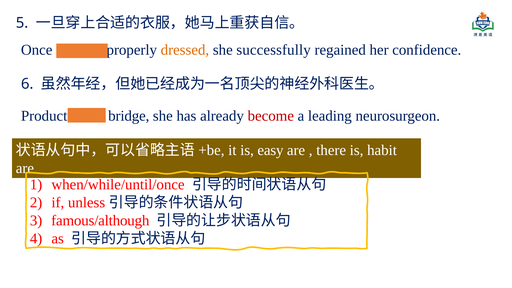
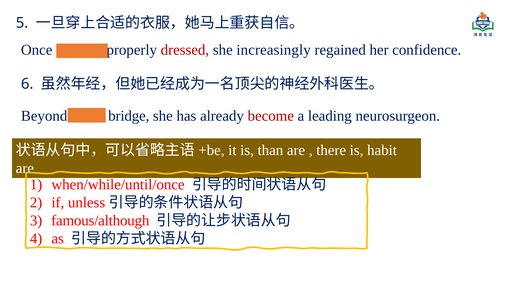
dressed colour: orange -> red
successfully: successfully -> increasingly
Product: Product -> Beyond
easy: easy -> than
